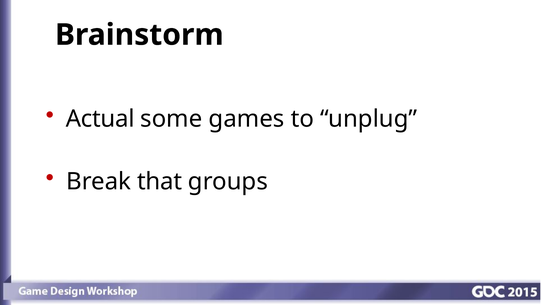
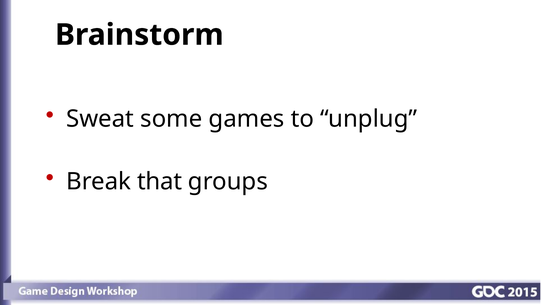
Actual: Actual -> Sweat
